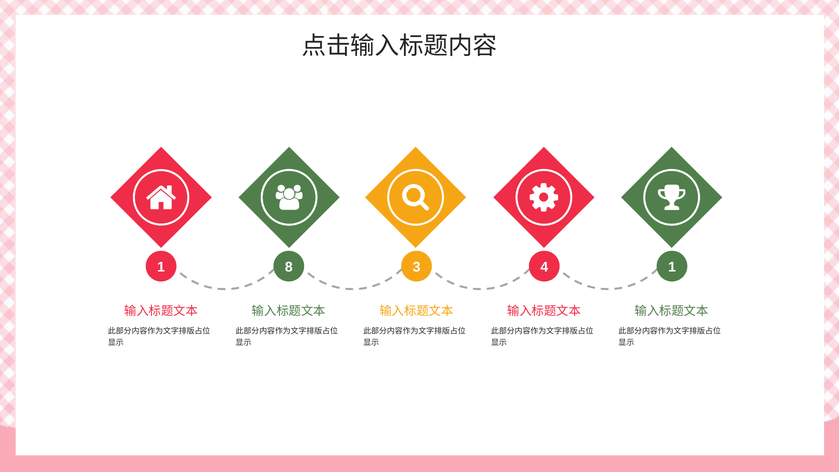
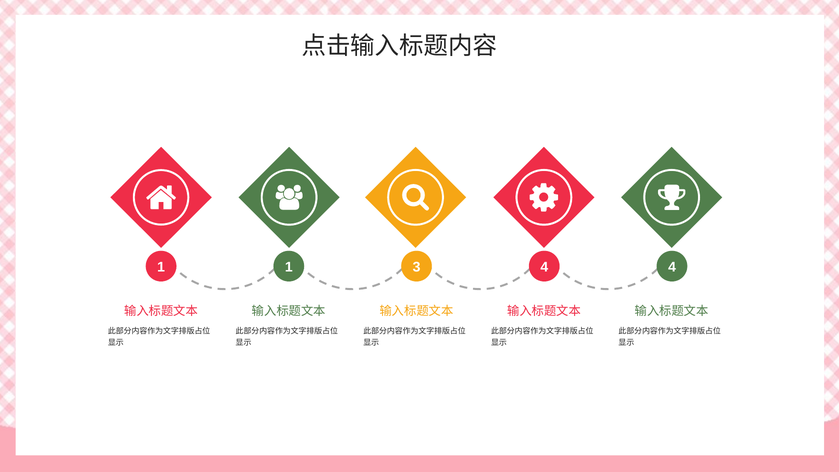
1 8: 8 -> 1
4 1: 1 -> 4
